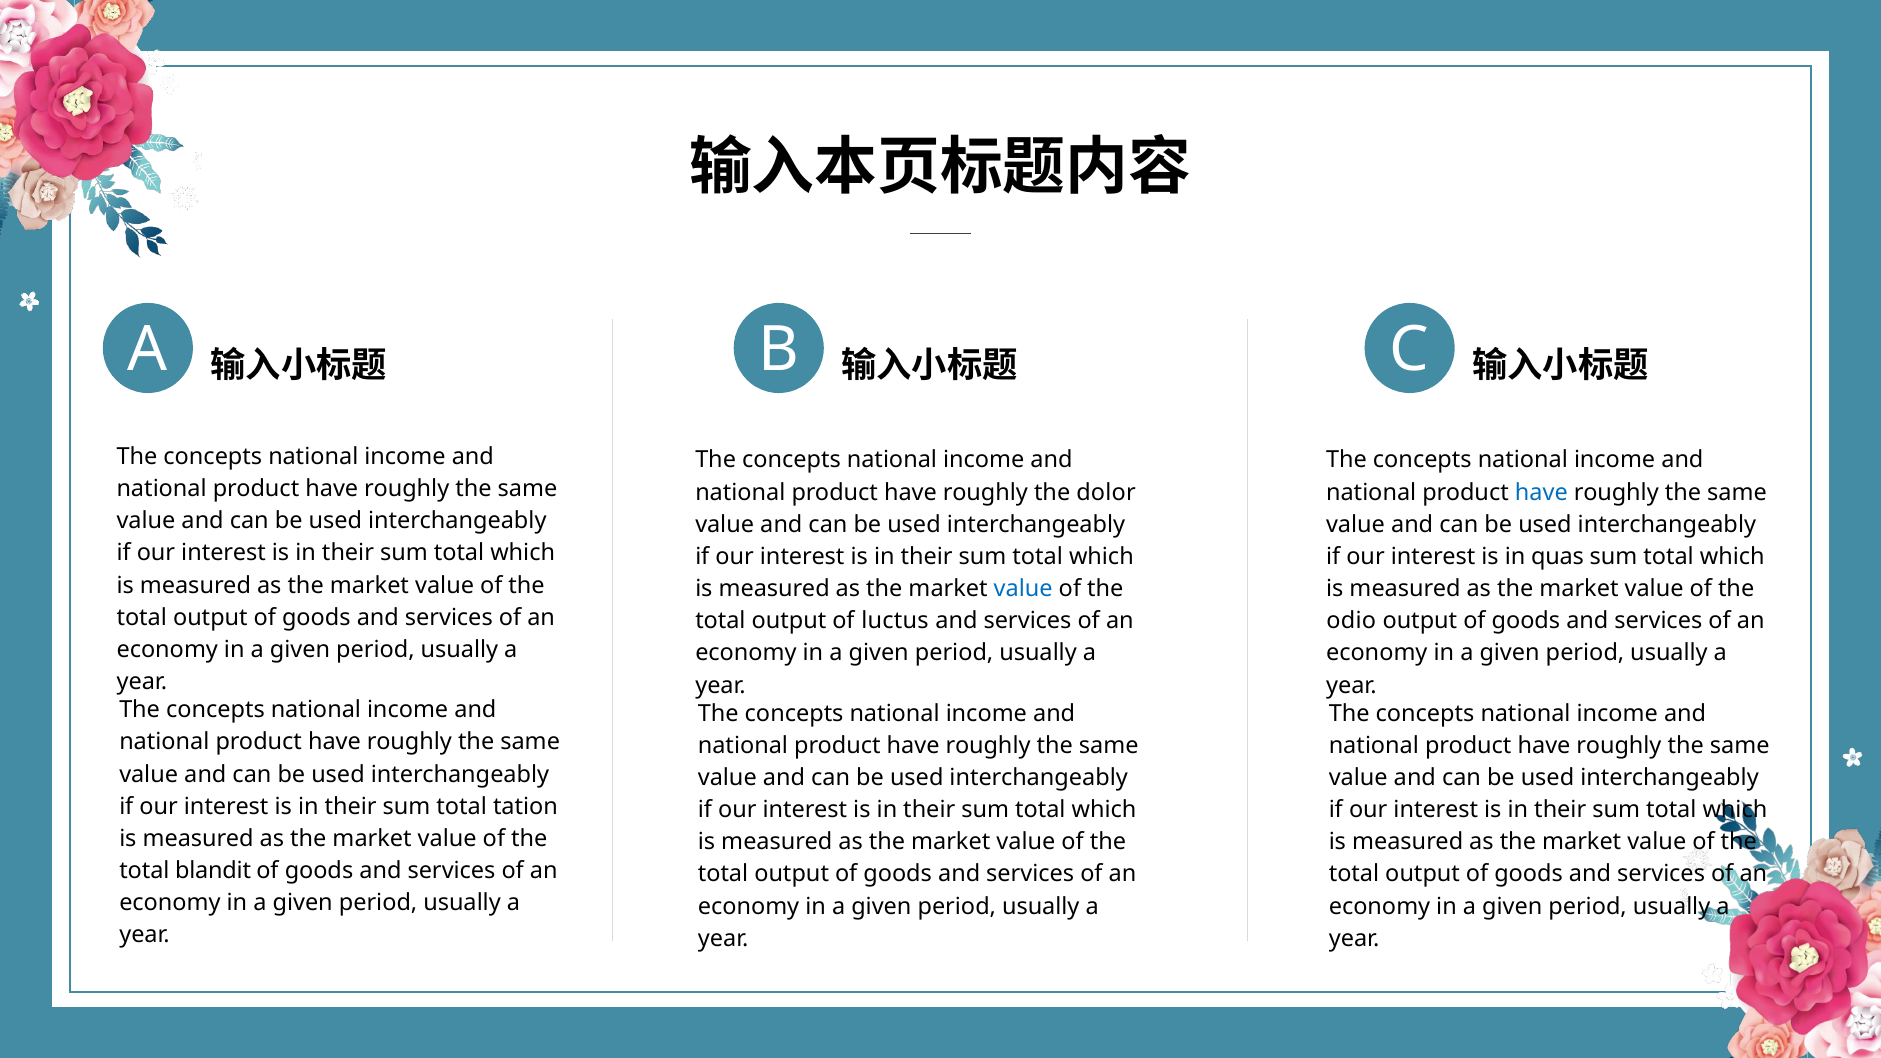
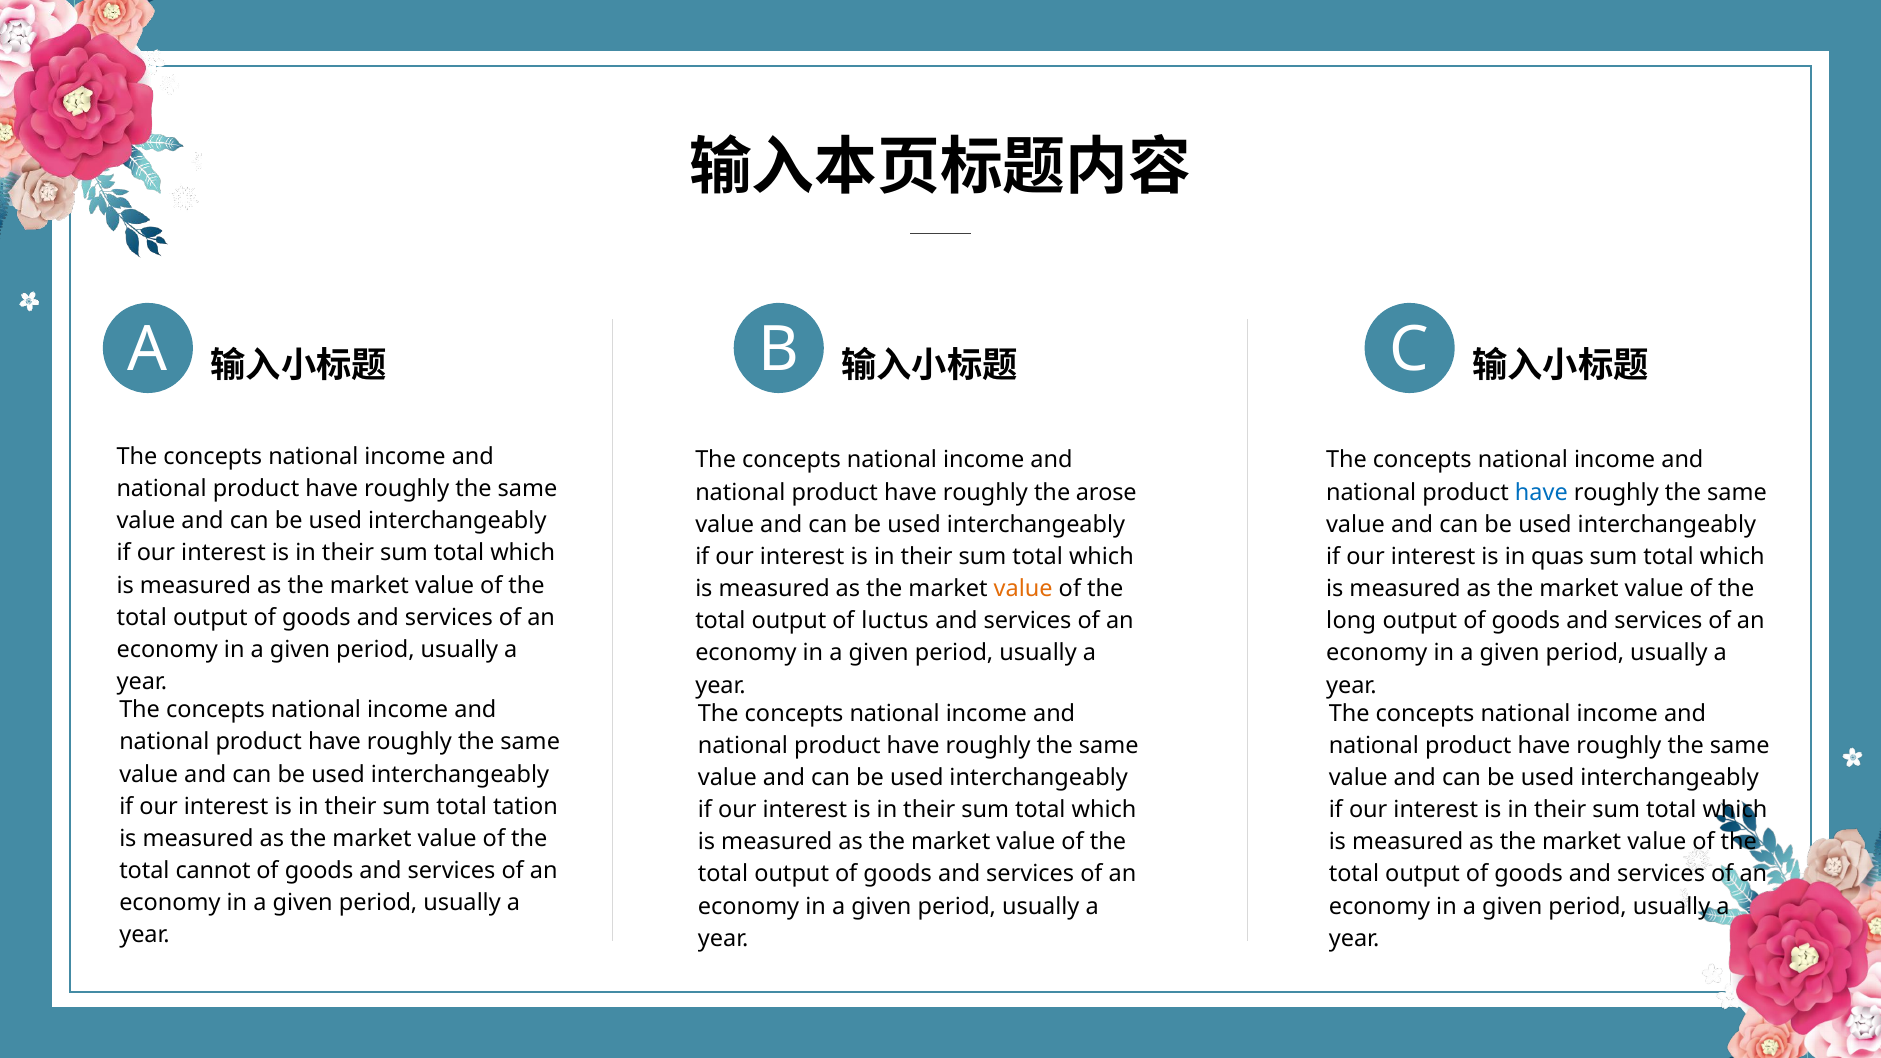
dolor: dolor -> arose
value at (1023, 589) colour: blue -> orange
odio: odio -> long
blandit: blandit -> cannot
